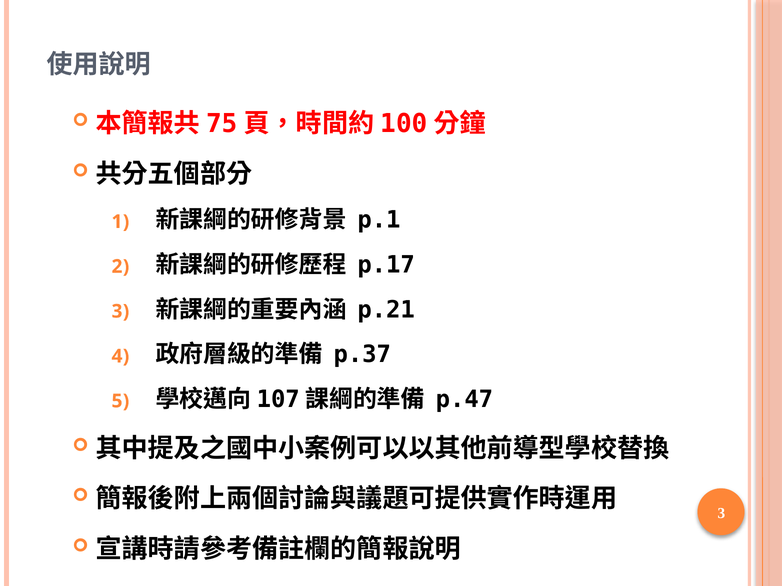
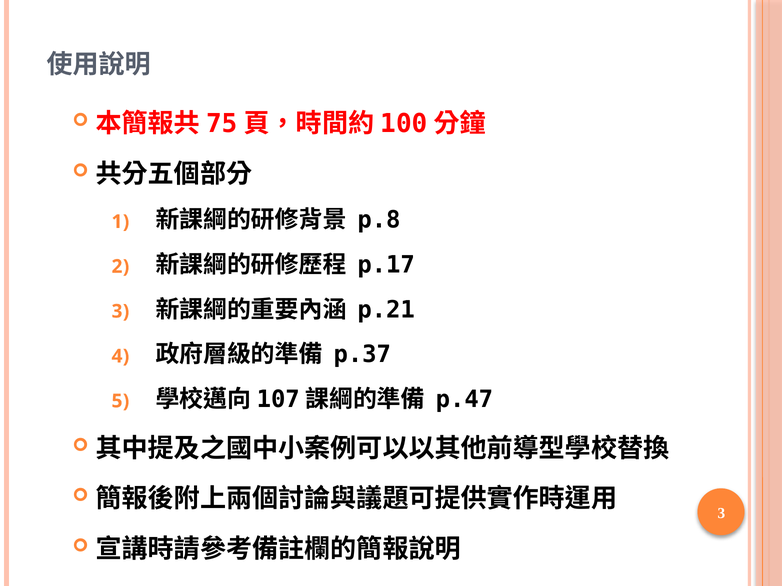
p.1: p.1 -> p.8
